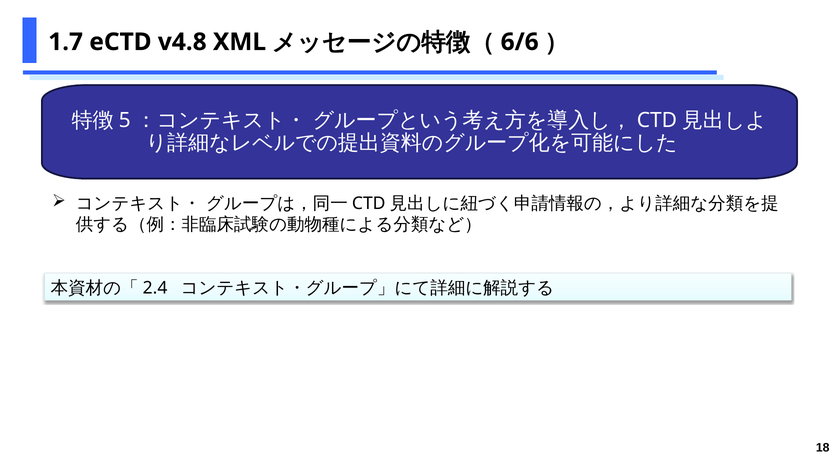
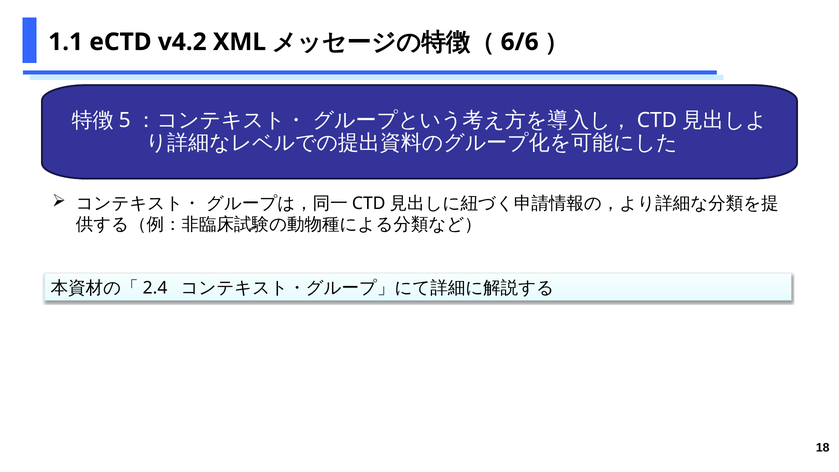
1.7: 1.7 -> 1.1
v4.8: v4.8 -> v4.2
